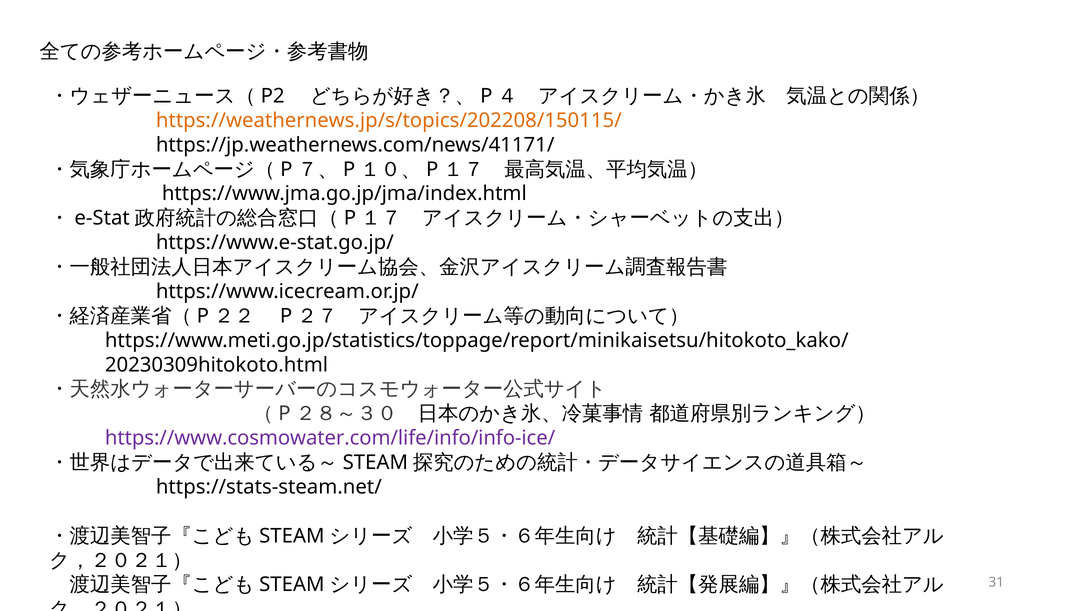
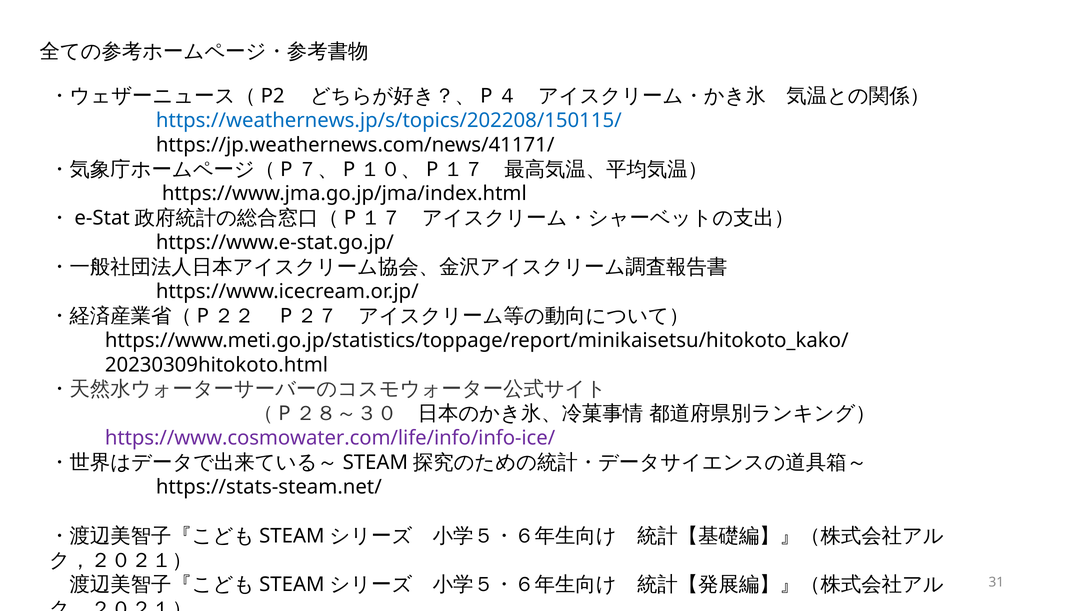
https://weathernews.jp/s/topics/202208/150115/ colour: orange -> blue
